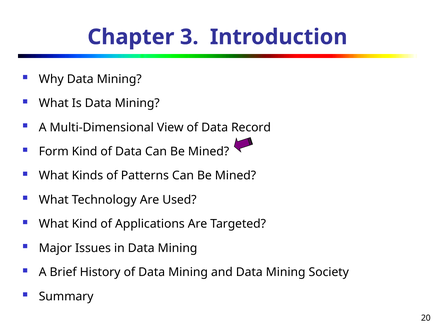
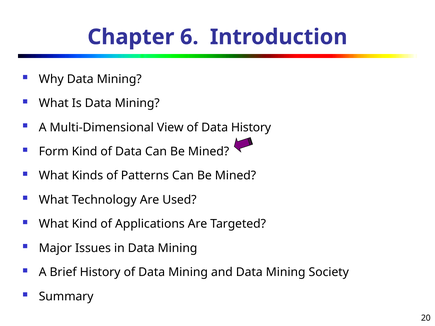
3: 3 -> 6
Data Record: Record -> History
